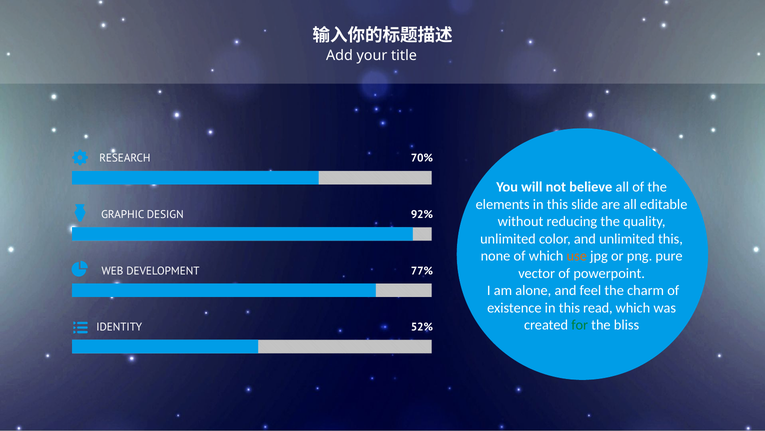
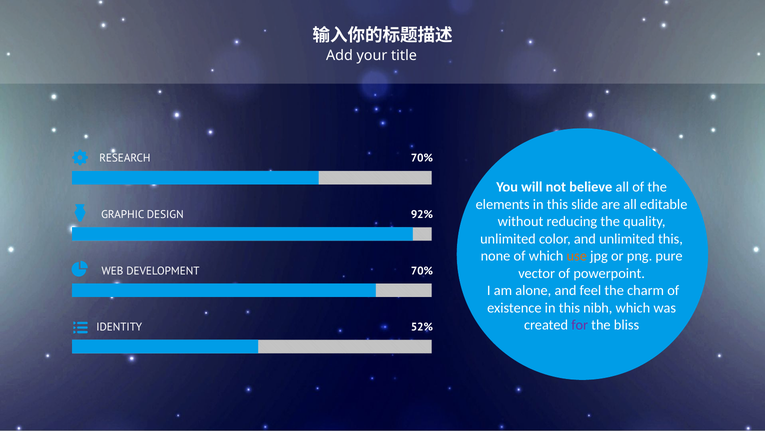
DEVELOPMENT 77%: 77% -> 70%
read: read -> nibh
for colour: green -> purple
